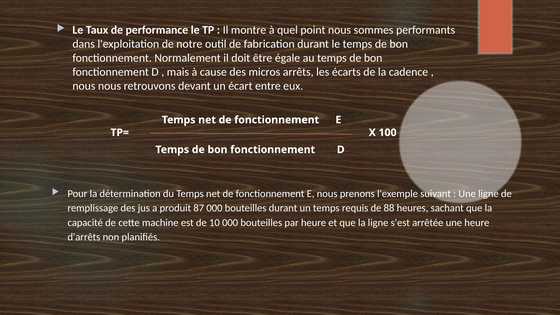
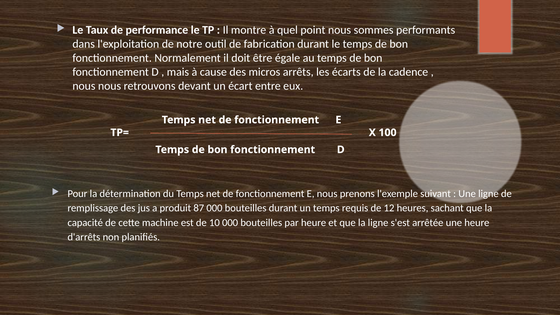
88: 88 -> 12
